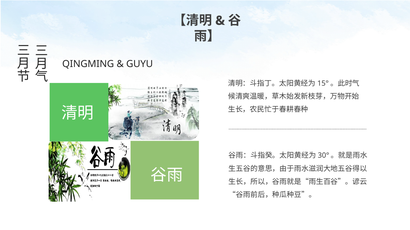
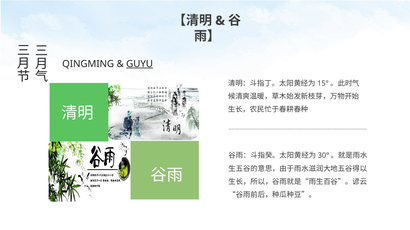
GUYU underline: none -> present
